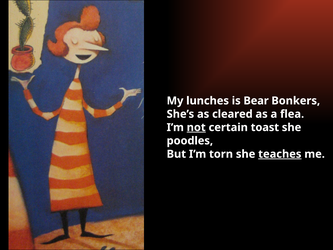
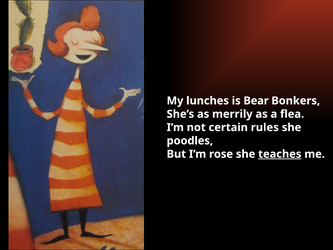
cleared: cleared -> merrily
not underline: present -> none
toast: toast -> rules
torn: torn -> rose
